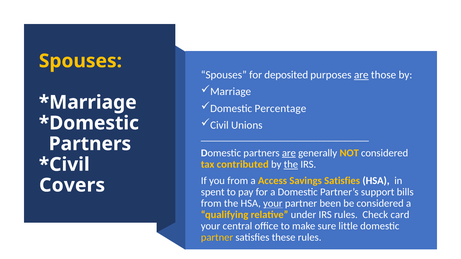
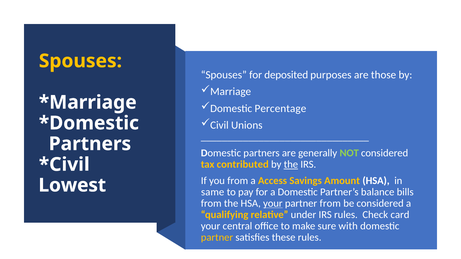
are at (361, 75) underline: present -> none
are at (289, 153) underline: present -> none
NOT colour: yellow -> light green
Savings Satisfies: Satisfies -> Amount
Covers: Covers -> Lowest
spent: spent -> same
support: support -> balance
partner been: been -> from
little: little -> with
